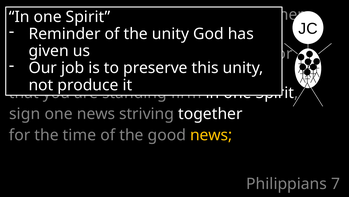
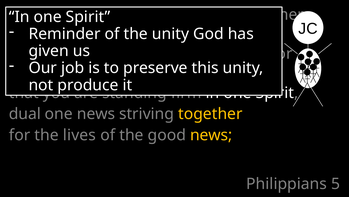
sign: sign -> dual
together colour: white -> yellow
time: time -> lives
7: 7 -> 5
